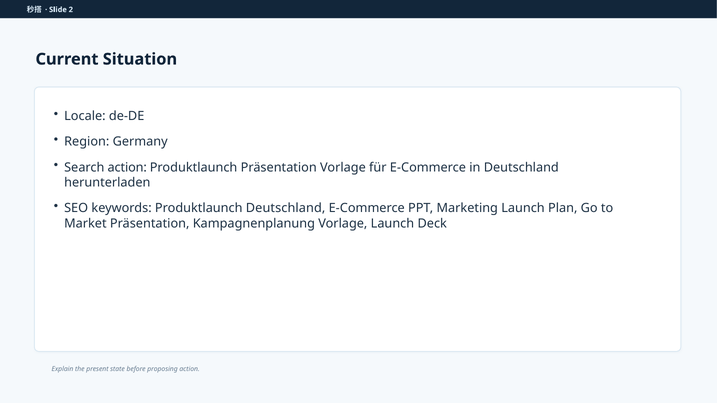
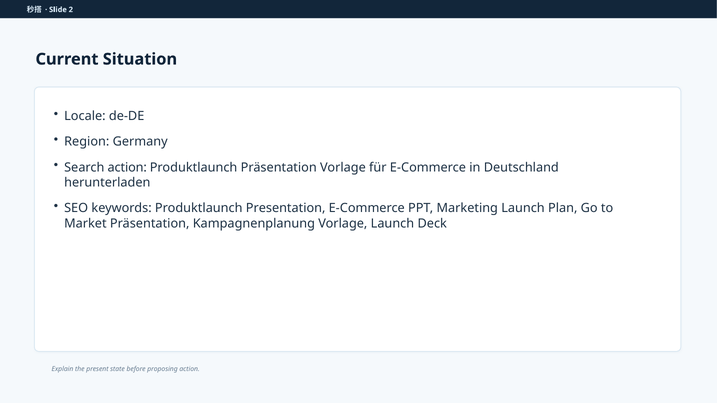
Produktlaunch Deutschland: Deutschland -> Presentation
